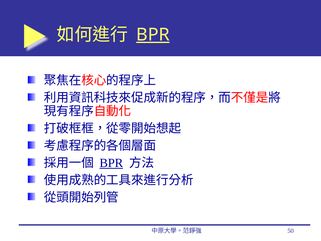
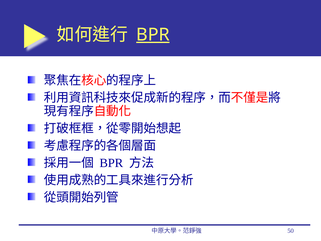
BPR at (111, 163) underline: present -> none
